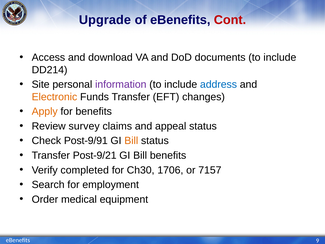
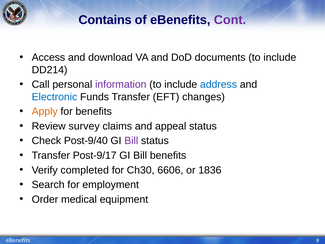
Upgrade: Upgrade -> Contains
Cont colour: red -> purple
Site: Site -> Call
Electronic colour: orange -> blue
Post-9/91: Post-9/91 -> Post-9/40
Bill at (131, 141) colour: orange -> purple
Post-9/21: Post-9/21 -> Post-9/17
1706: 1706 -> 6606
7157: 7157 -> 1836
